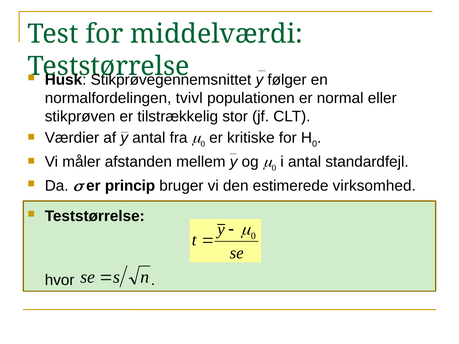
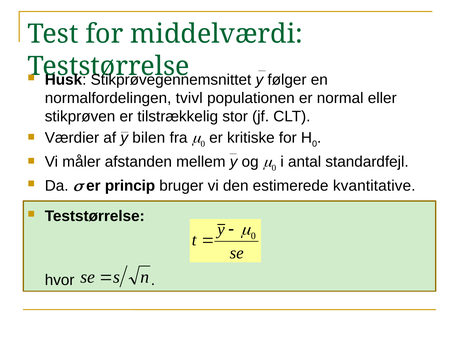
y antal: antal -> bilen
virksomhed: virksomhed -> kvantitative
